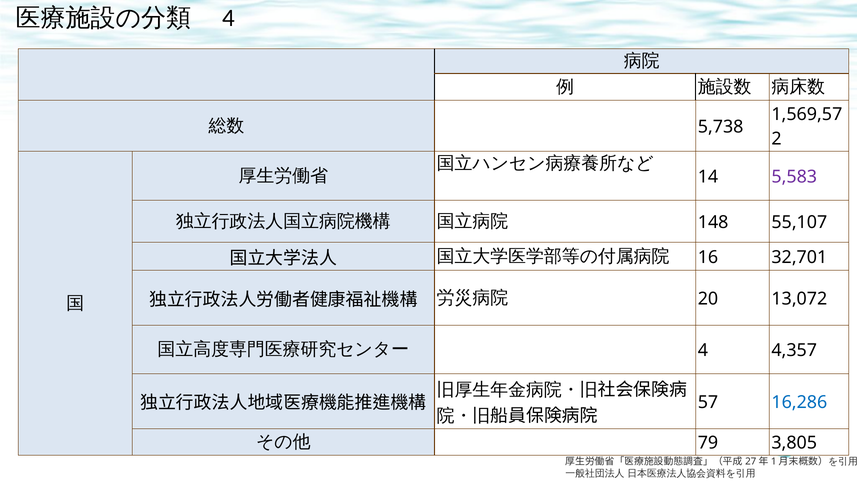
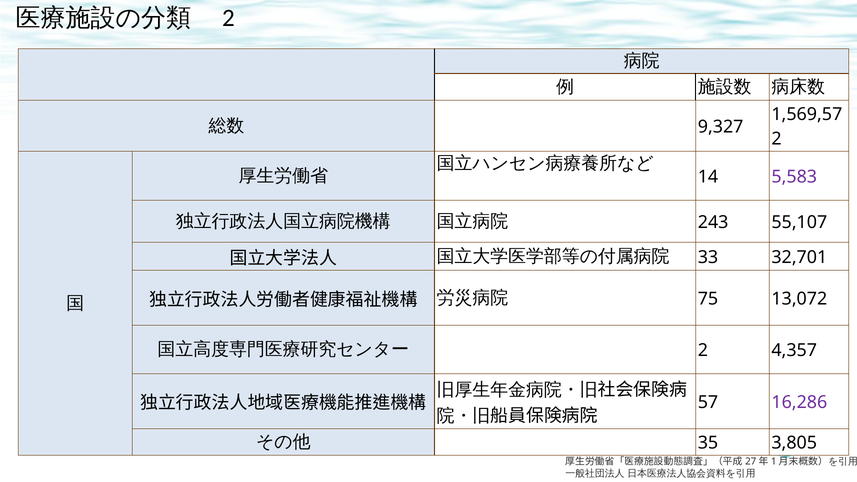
4 at (228, 18): 4 -> 2
5,738: 5,738 -> 9,327
148: 148 -> 243
16: 16 -> 33
20: 20 -> 75
4 at (703, 351): 4 -> 2
16,286 colour: blue -> purple
79: 79 -> 35
